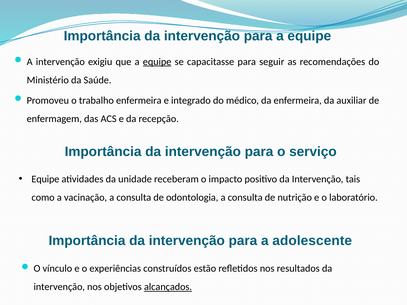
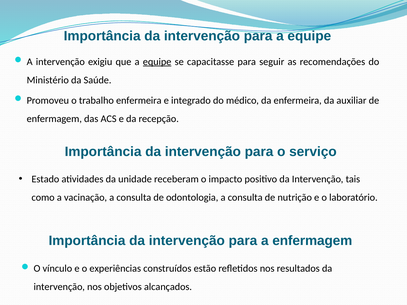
Equipe at (45, 179): Equipe -> Estado
a adolescente: adolescente -> enfermagem
alcançados underline: present -> none
